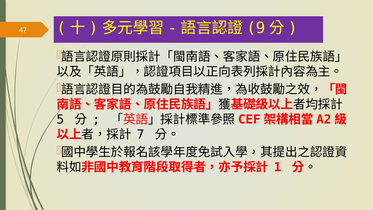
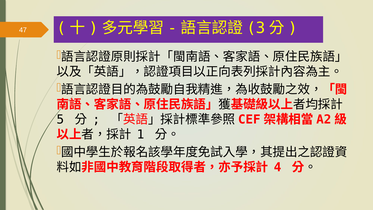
9: 9 -> 3
7: 7 -> 1
1: 1 -> 4
